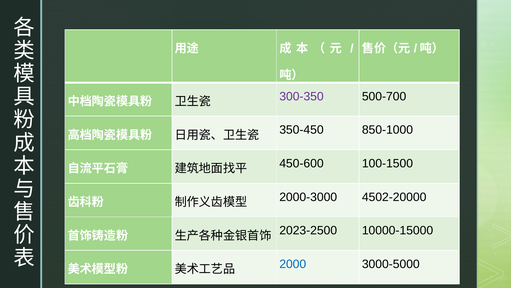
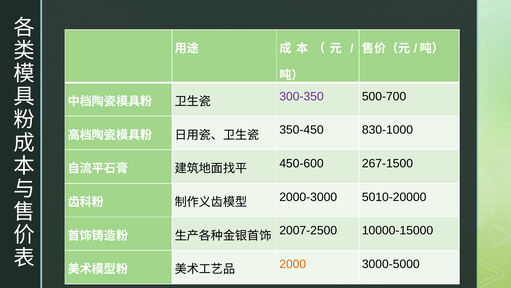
850-1000: 850-1000 -> 830-1000
100-1500: 100-1500 -> 267-1500
4502-20000: 4502-20000 -> 5010-20000
2023-2500: 2023-2500 -> 2007-2500
2000 colour: blue -> orange
